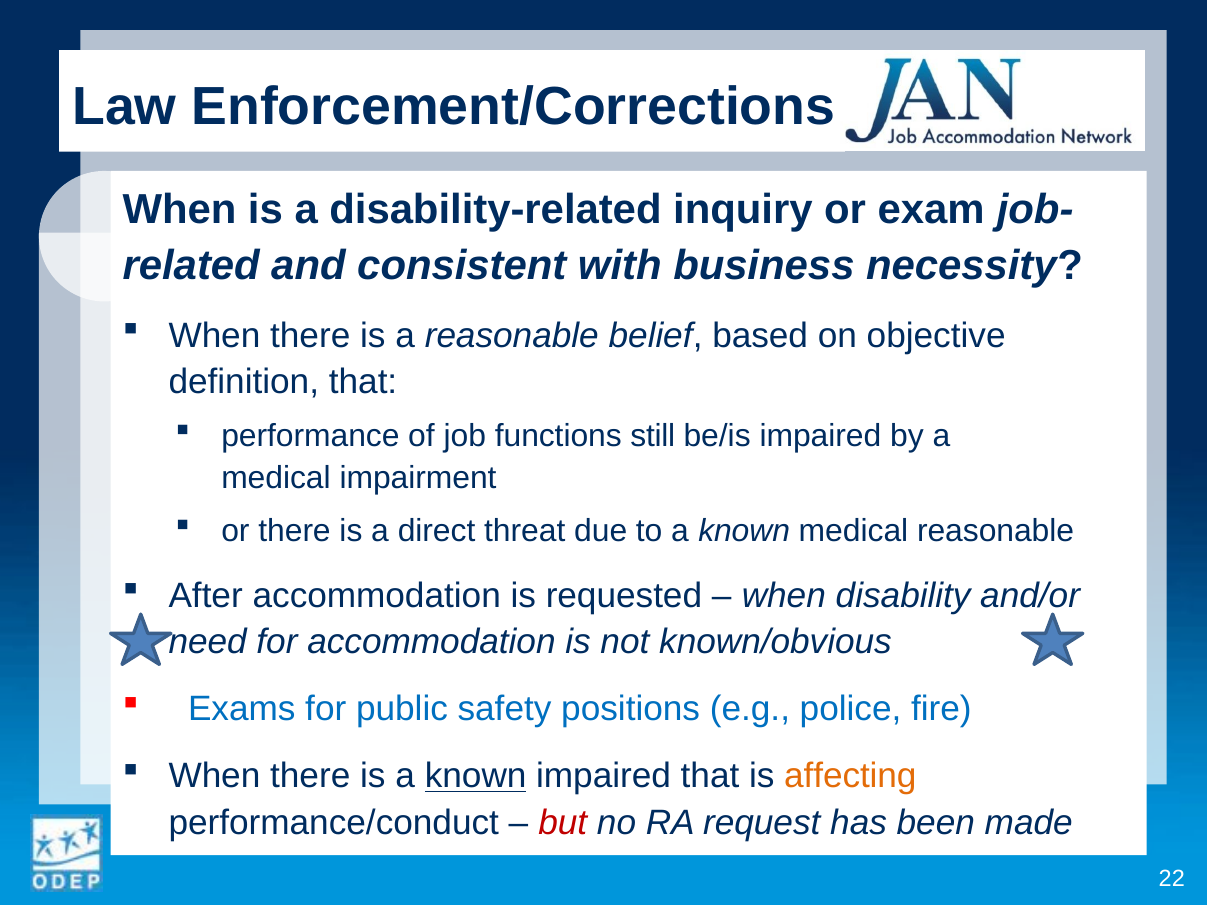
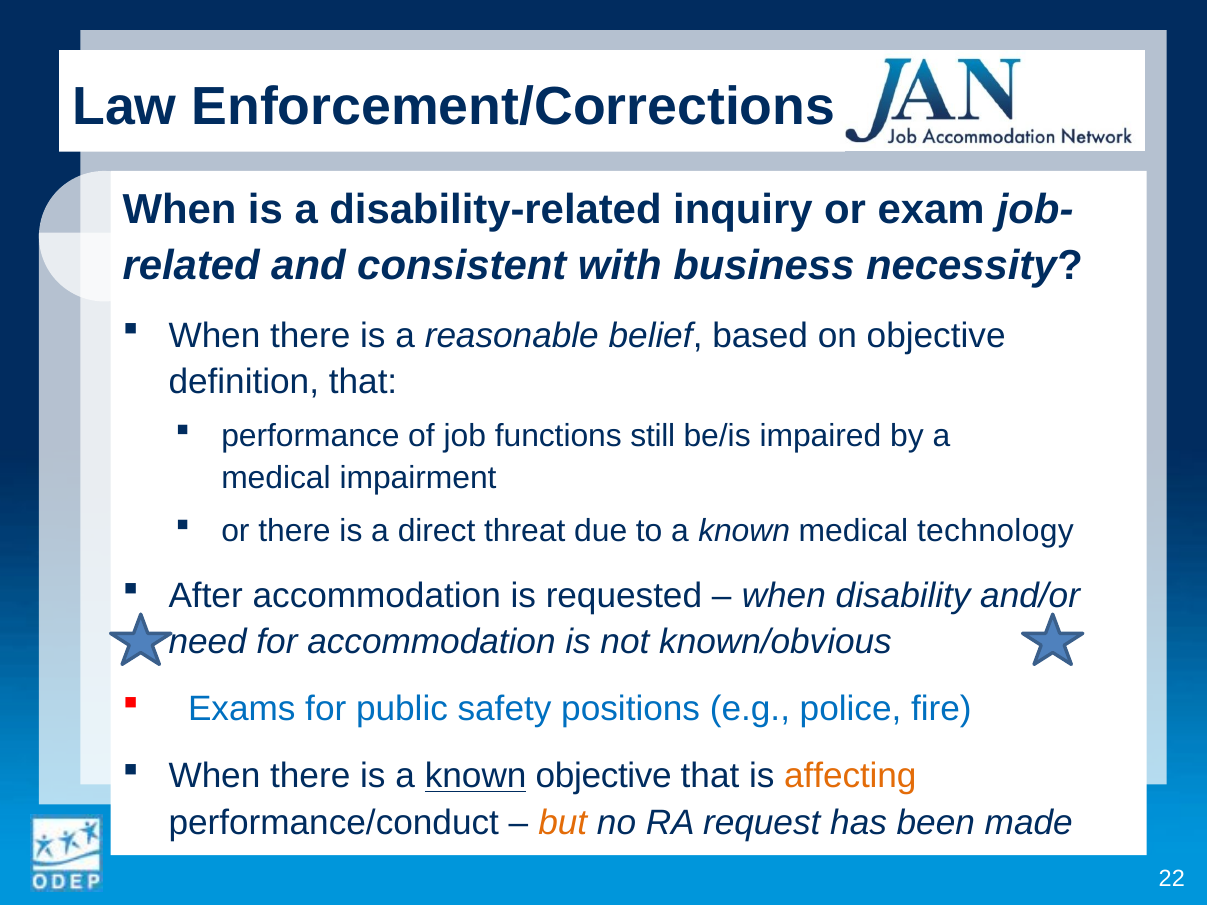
medical reasonable: reasonable -> technology
known impaired: impaired -> objective
but colour: red -> orange
